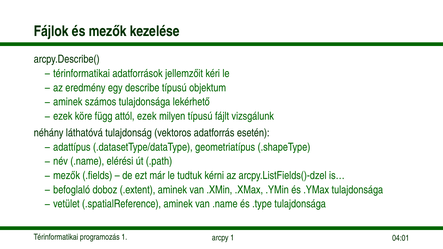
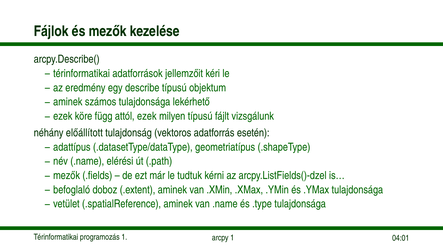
láthatóvá: láthatóvá -> előállított
